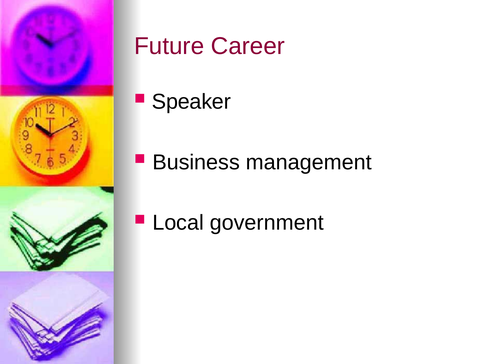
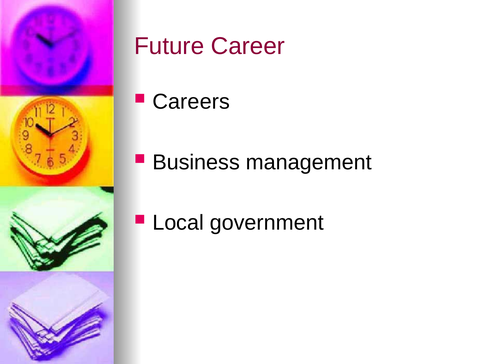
Speaker: Speaker -> Careers
